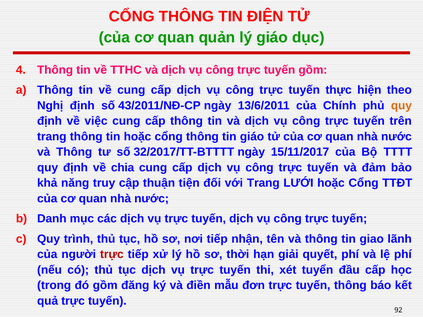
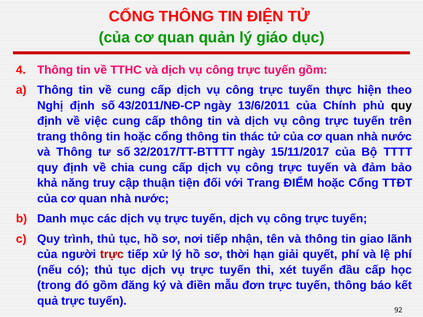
quy at (401, 106) colour: orange -> black
tin giáo: giáo -> thác
LƯỚI: LƯỚI -> ĐIỂM
